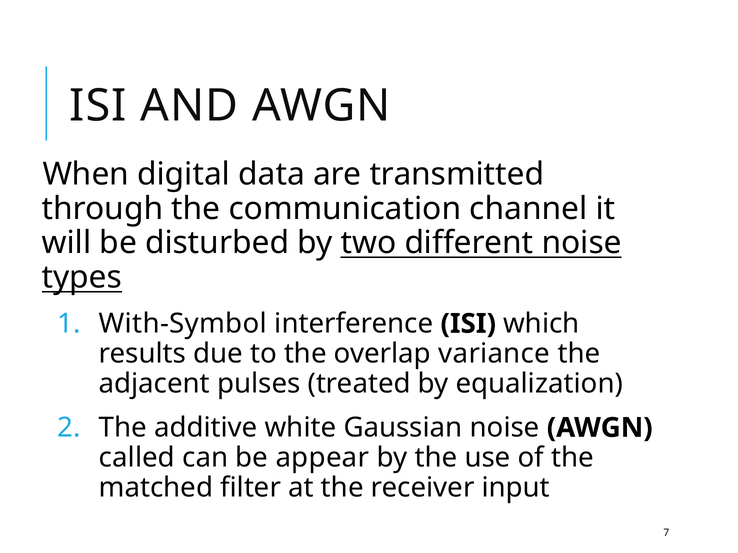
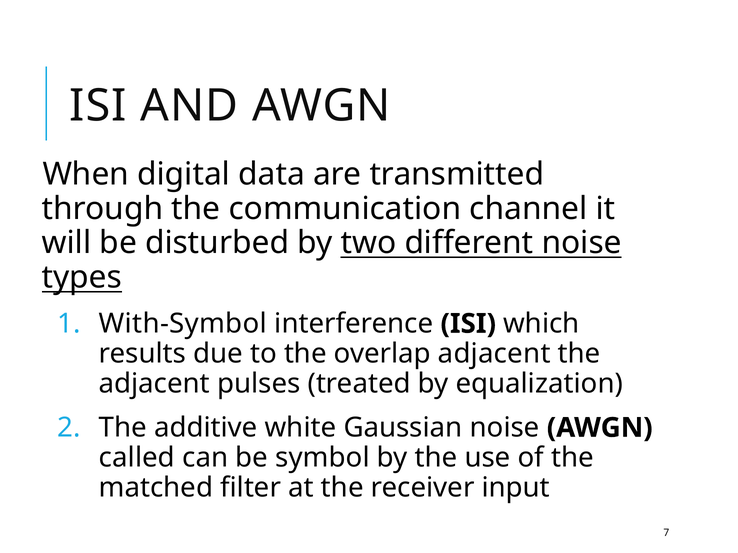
overlap variance: variance -> adjacent
appear: appear -> symbol
